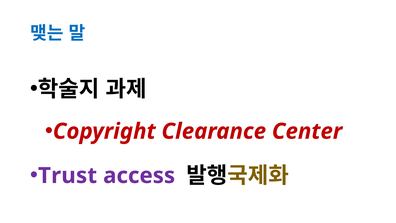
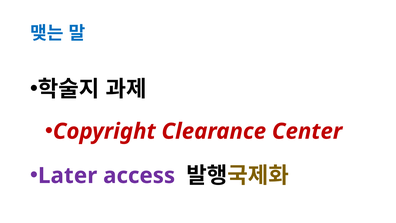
Trust: Trust -> Later
